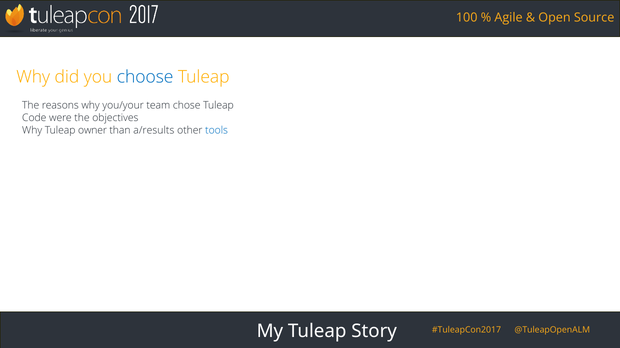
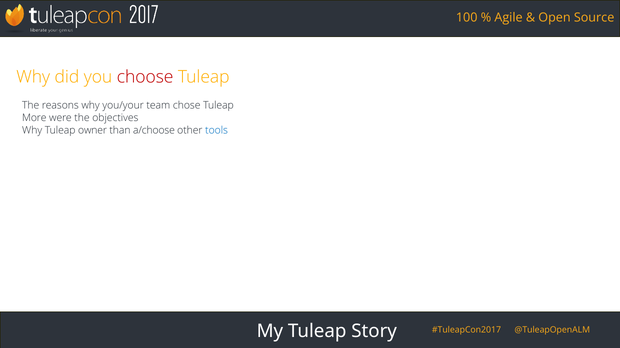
choose colour: blue -> red
Code: Code -> More
a/results: a/results -> a/choose
